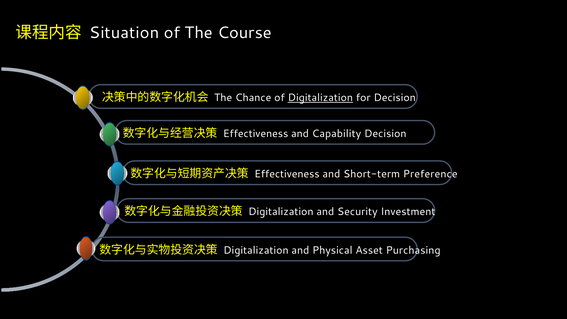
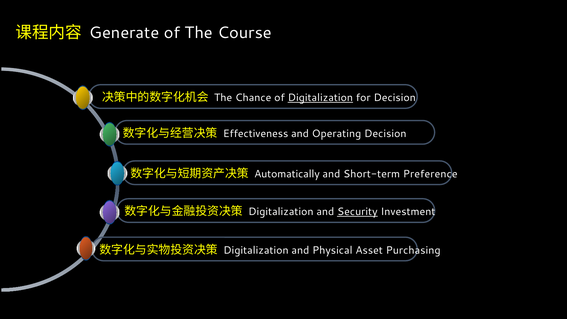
Situation: Situation -> Generate
Capability: Capability -> Operating
Effectiveness at (287, 174): Effectiveness -> Automatically
Security underline: none -> present
